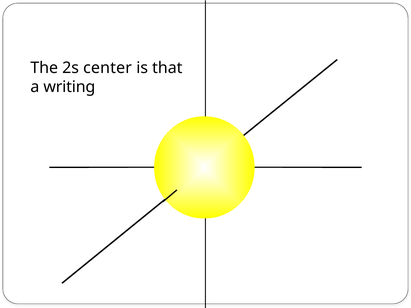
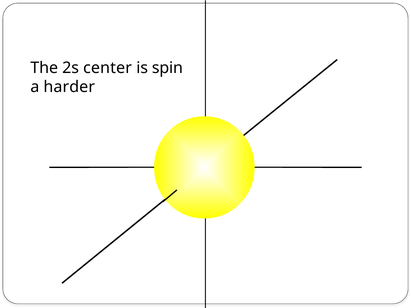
that: that -> spin
writing: writing -> harder
